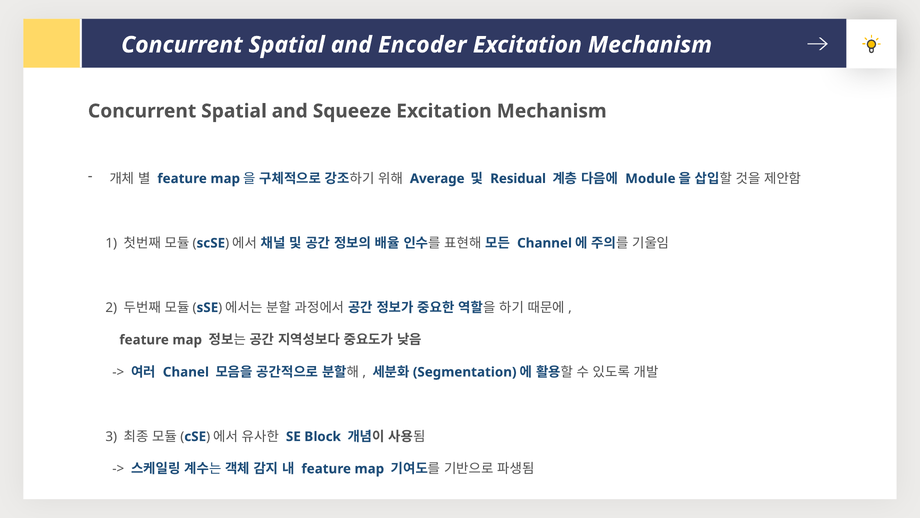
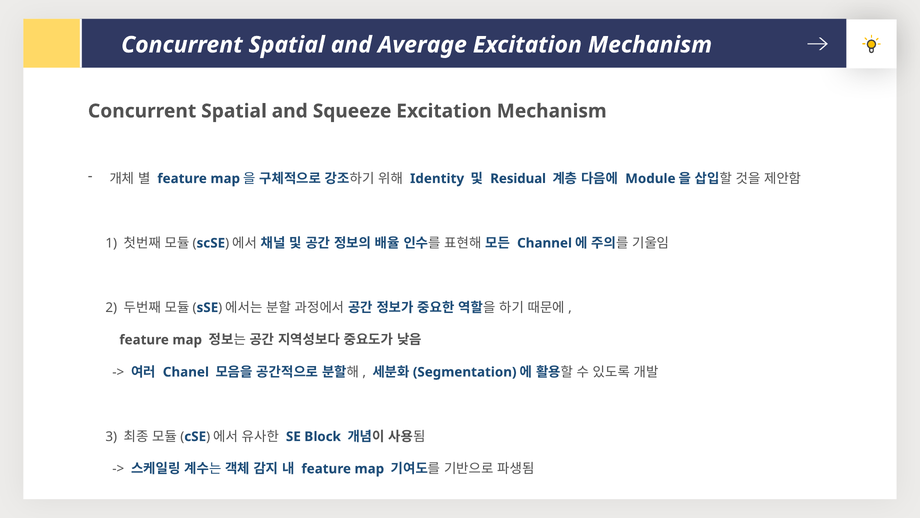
Encoder: Encoder -> Average
Average: Average -> Identity
